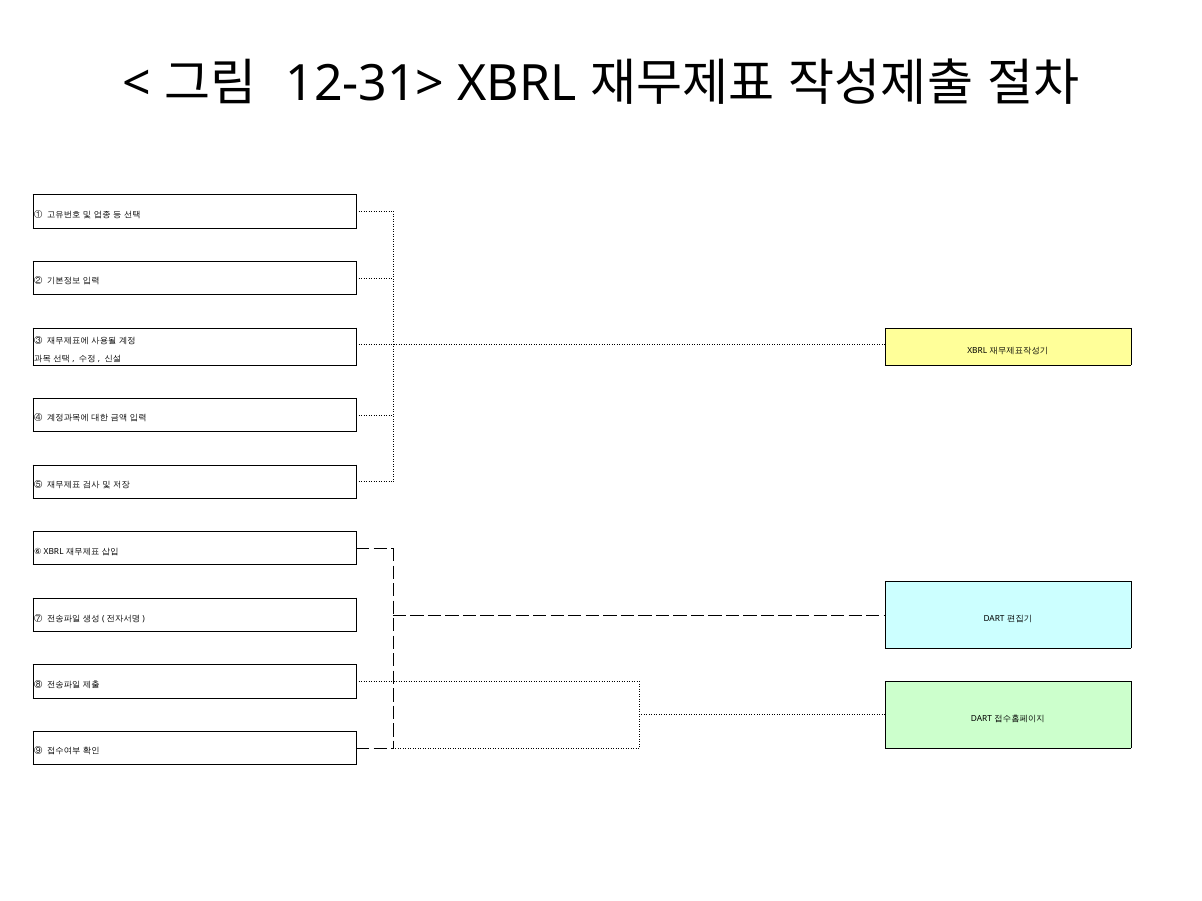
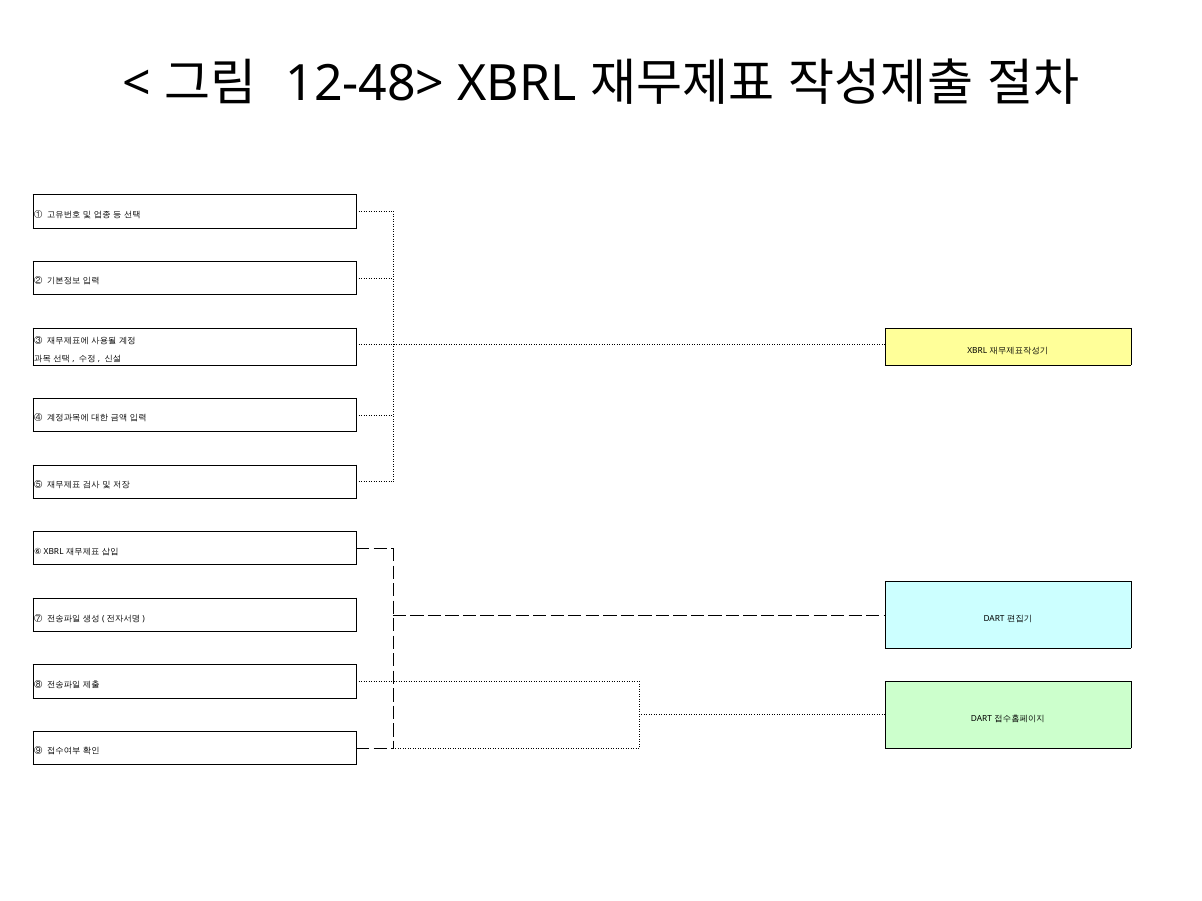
12-31>: 12-31> -> 12-48>
